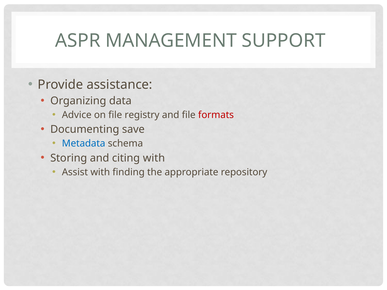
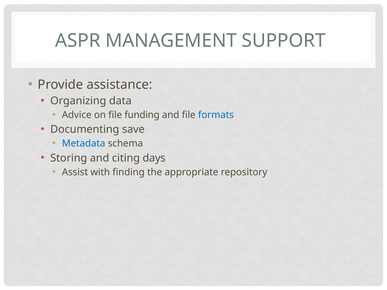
registry: registry -> funding
formats colour: red -> blue
citing with: with -> days
